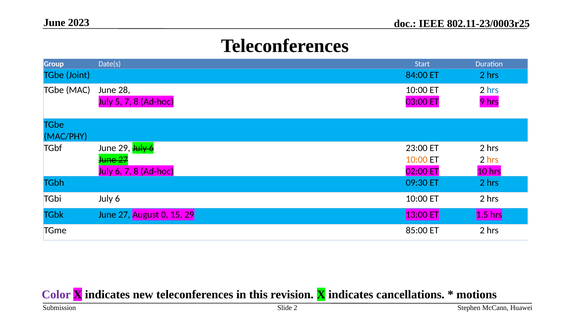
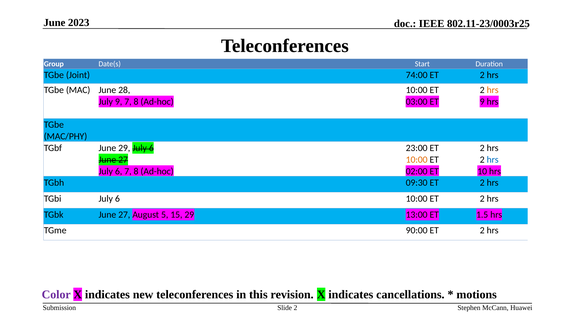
84:00: 84:00 -> 74:00
hrs at (493, 90) colour: blue -> orange
July 5: 5 -> 9
hrs at (493, 159) colour: orange -> blue
0: 0 -> 5
85:00: 85:00 -> 90:00
